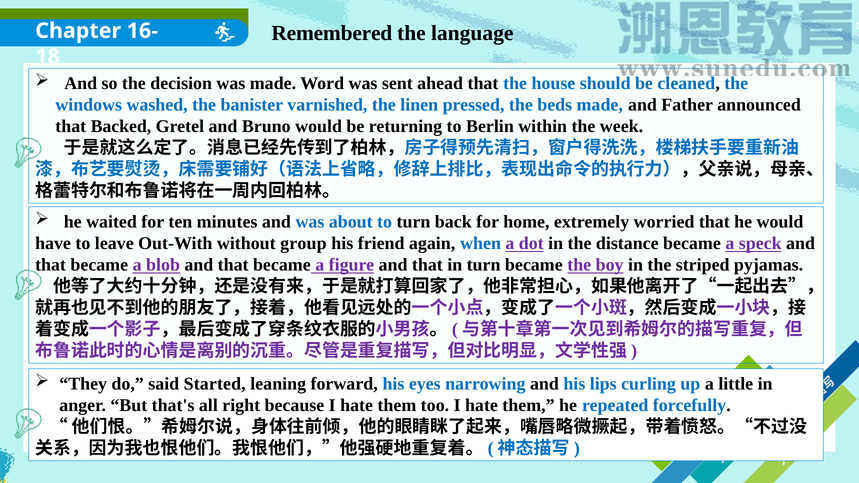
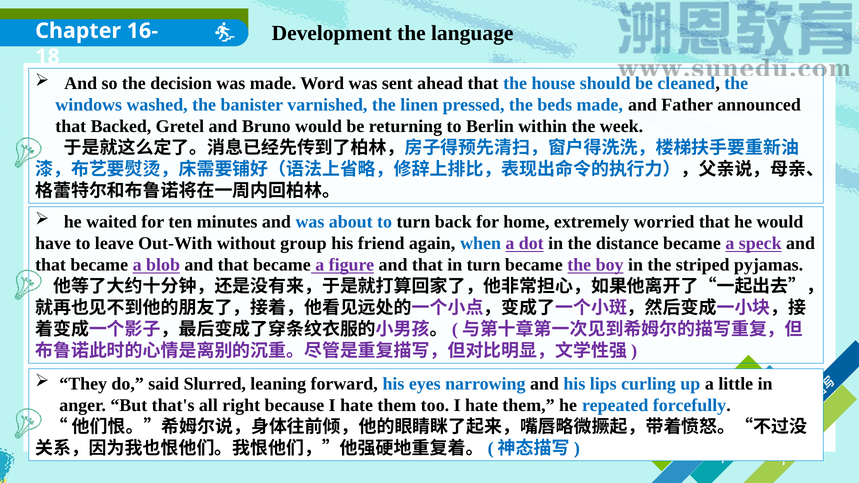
Remembered: Remembered -> Development
Started: Started -> Slurred
